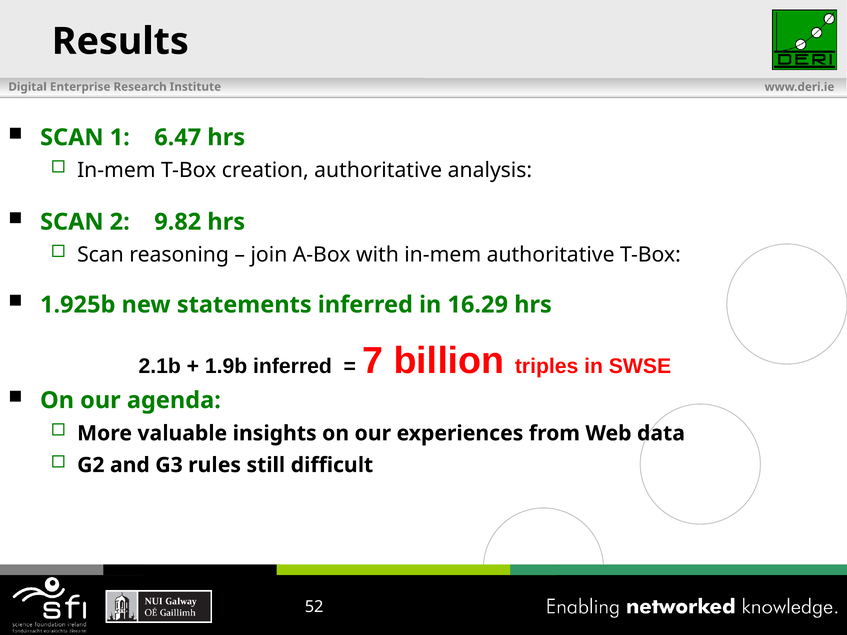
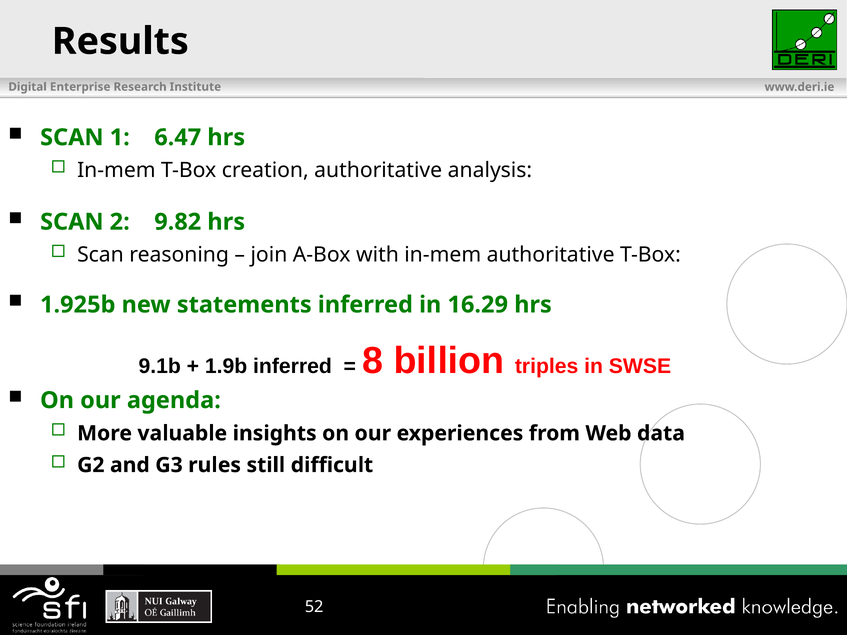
2.1b: 2.1b -> 9.1b
7: 7 -> 8
